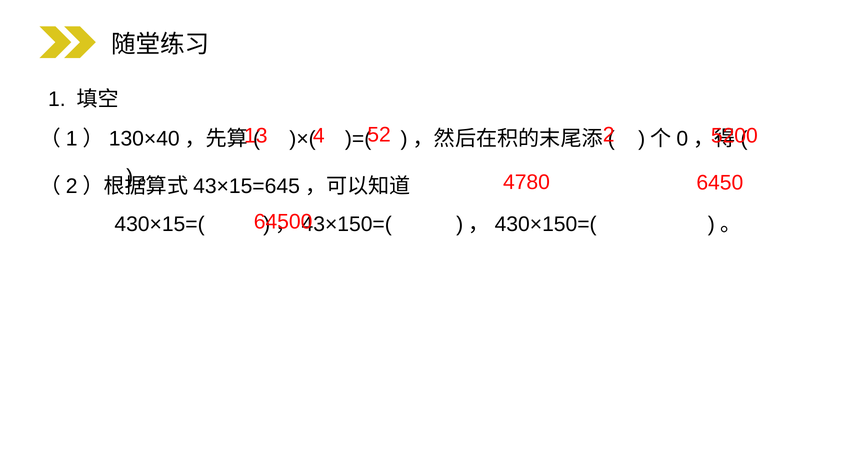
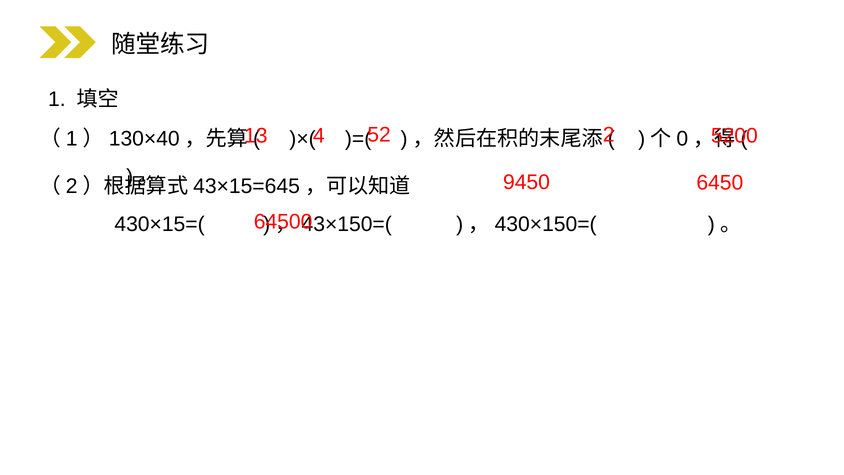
4780: 4780 -> 9450
